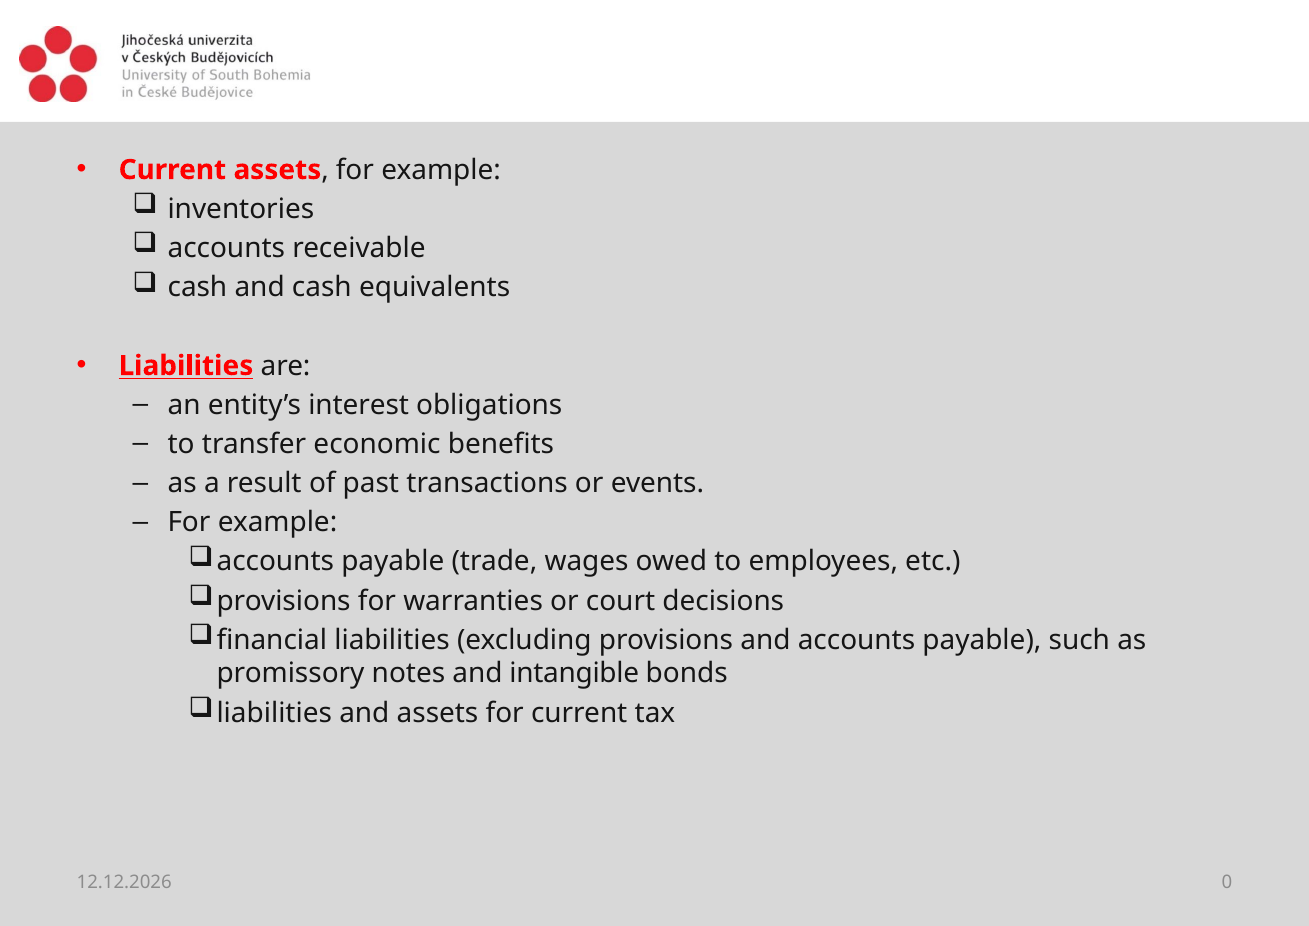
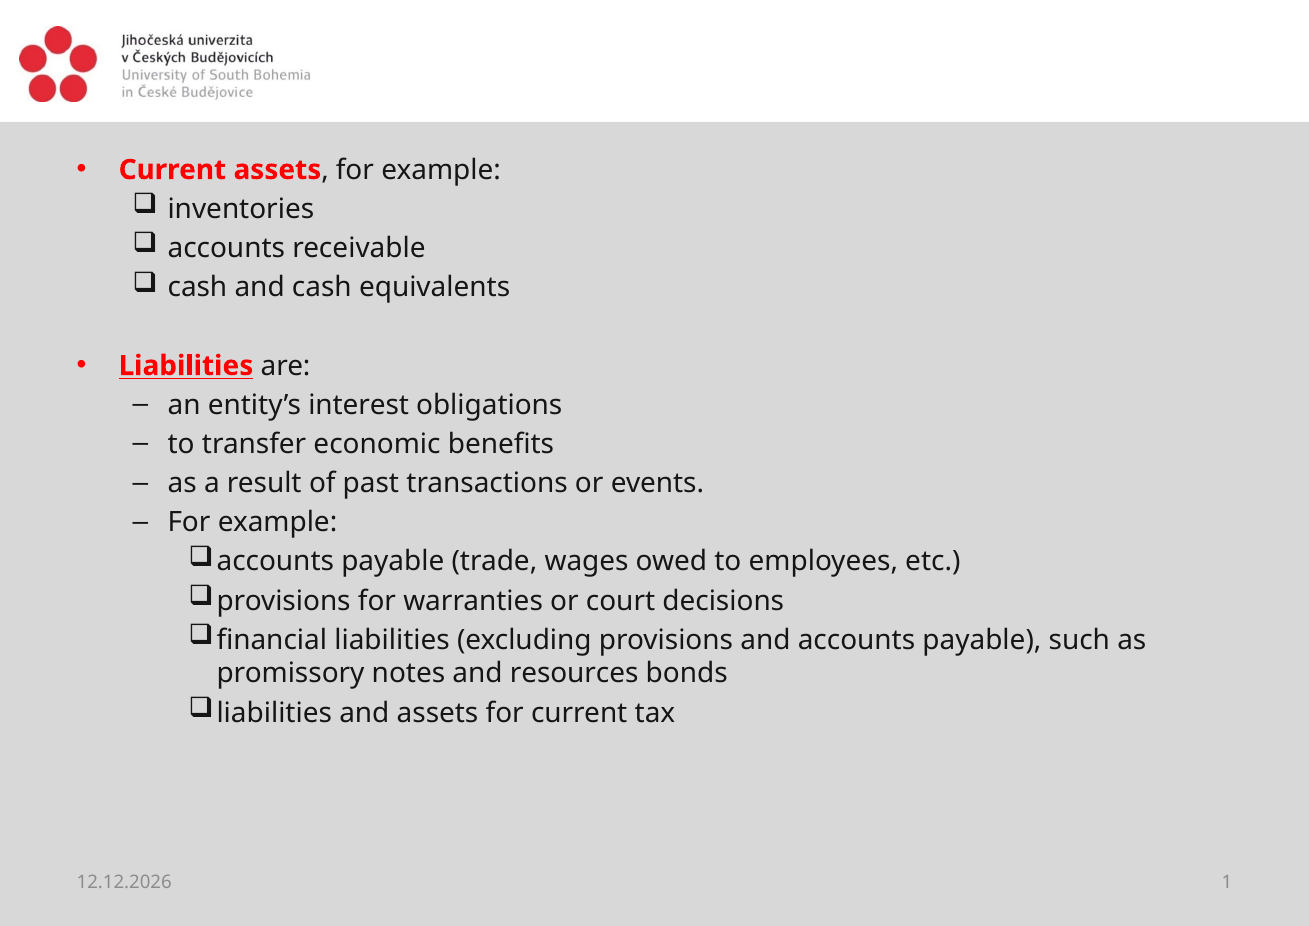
intangible: intangible -> resources
0: 0 -> 1
